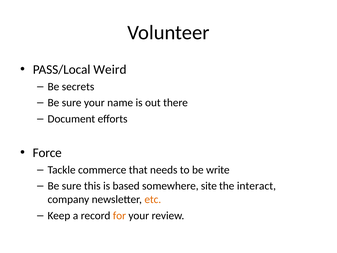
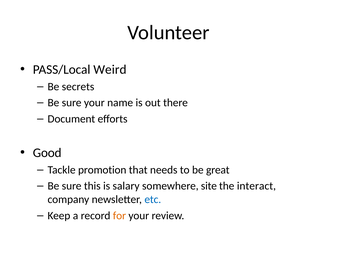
Force: Force -> Good
commerce: commerce -> promotion
write: write -> great
based: based -> salary
etc colour: orange -> blue
